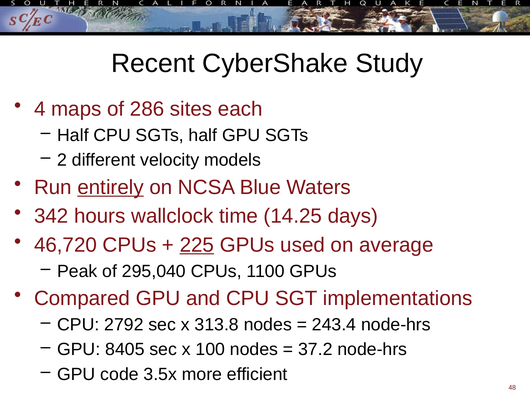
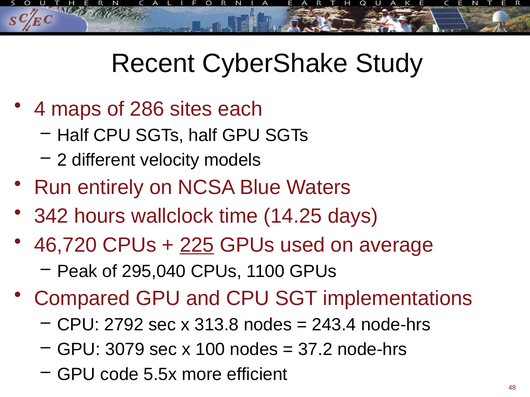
entirely underline: present -> none
8405: 8405 -> 3079
3.5x: 3.5x -> 5.5x
